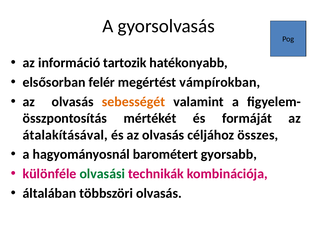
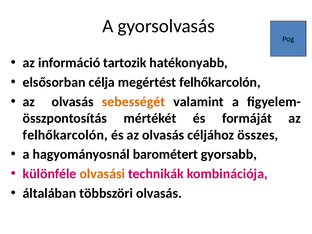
felér: felér -> célja
megértést vámpírokban: vámpírokban -> felhőkarcolón
átalakításával at (65, 135): átalakításával -> felhőkarcolón
olvasási colour: green -> orange
